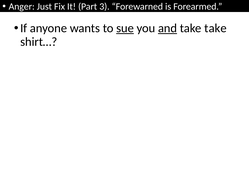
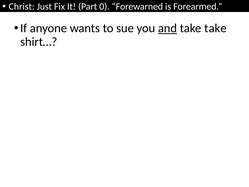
Anger: Anger -> Christ
3: 3 -> 0
sue underline: present -> none
